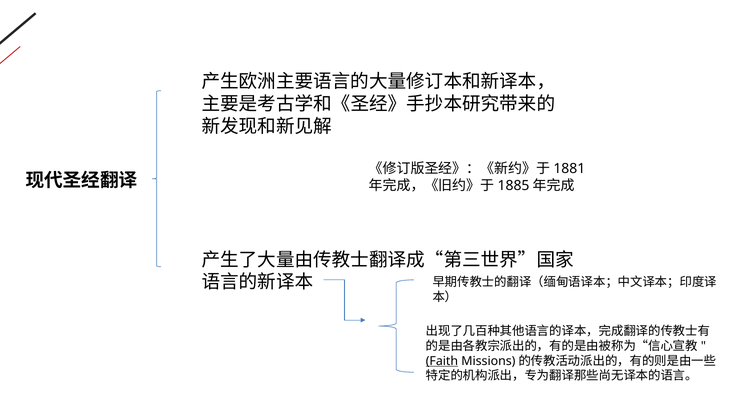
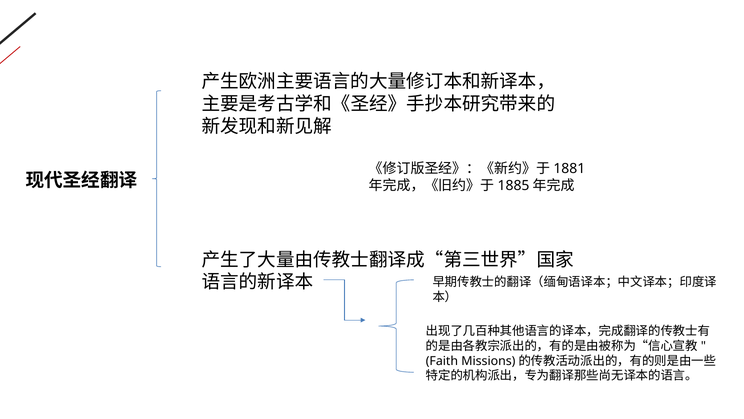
Faith underline: present -> none
